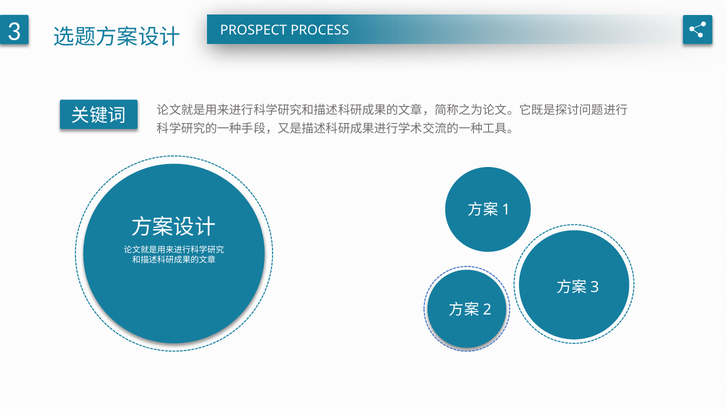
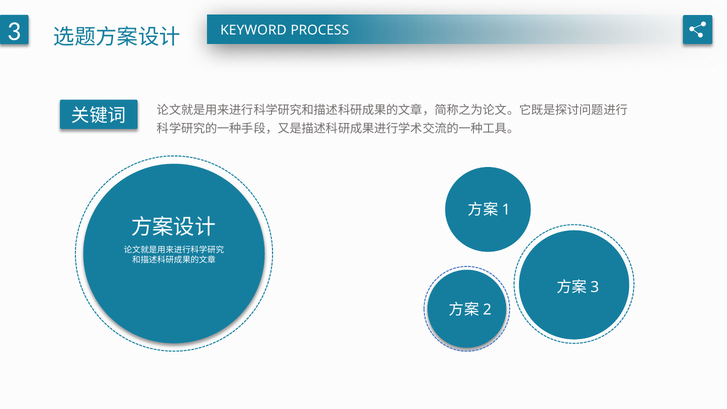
PROSPECT: PROSPECT -> KEYWORD
